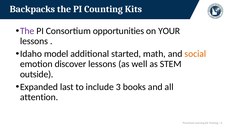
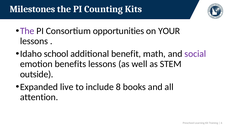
Backpacks: Backpacks -> Milestones
model: model -> school
started: started -> benefit
social colour: orange -> purple
discover: discover -> benefits
last: last -> live
3: 3 -> 8
